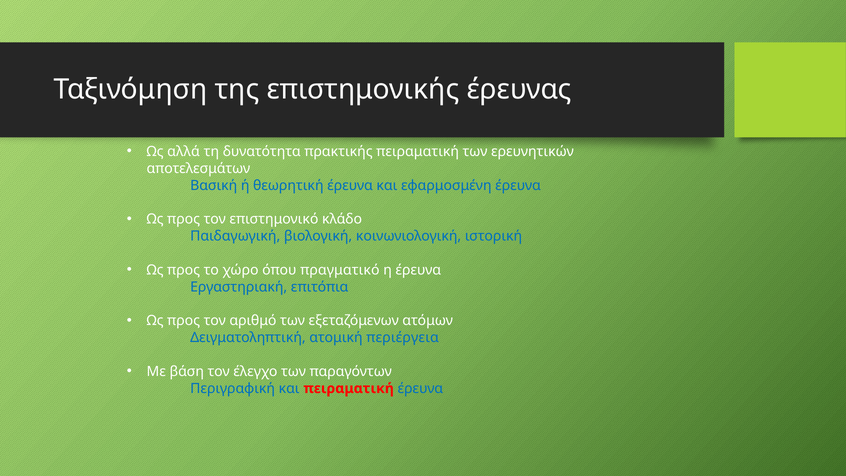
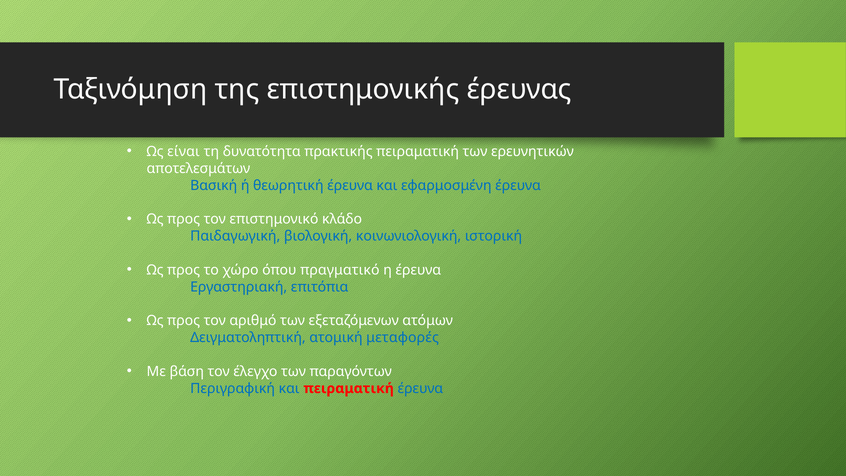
αλλά: αλλά -> είναι
περιέργεια: περιέργεια -> μεταφορές
